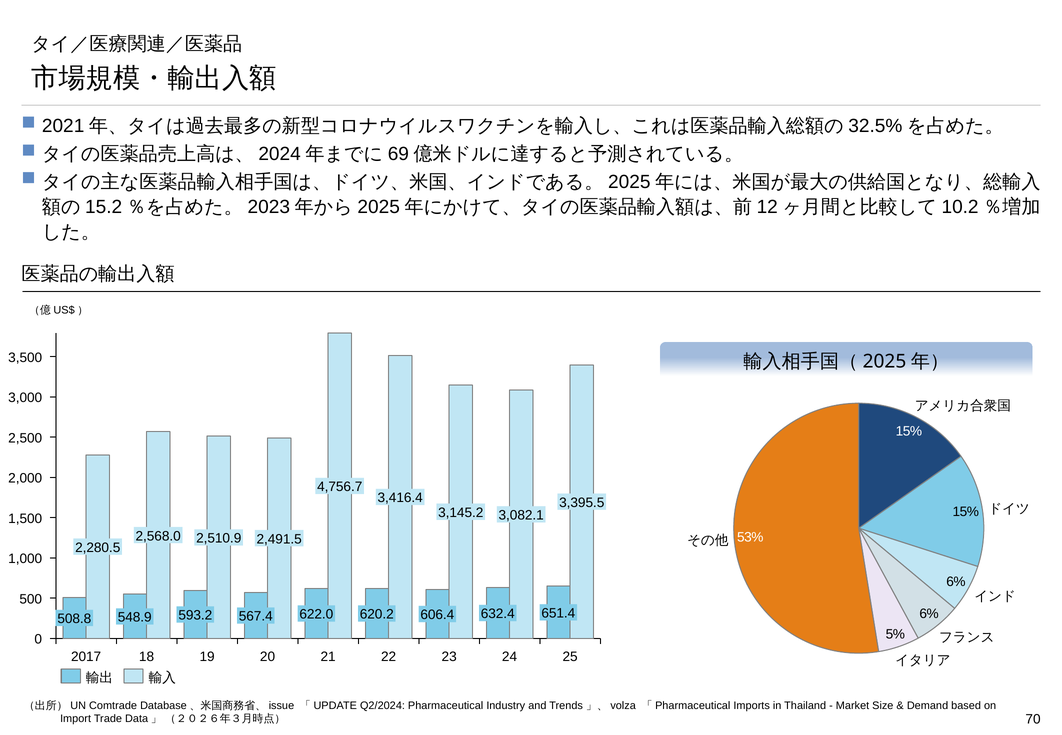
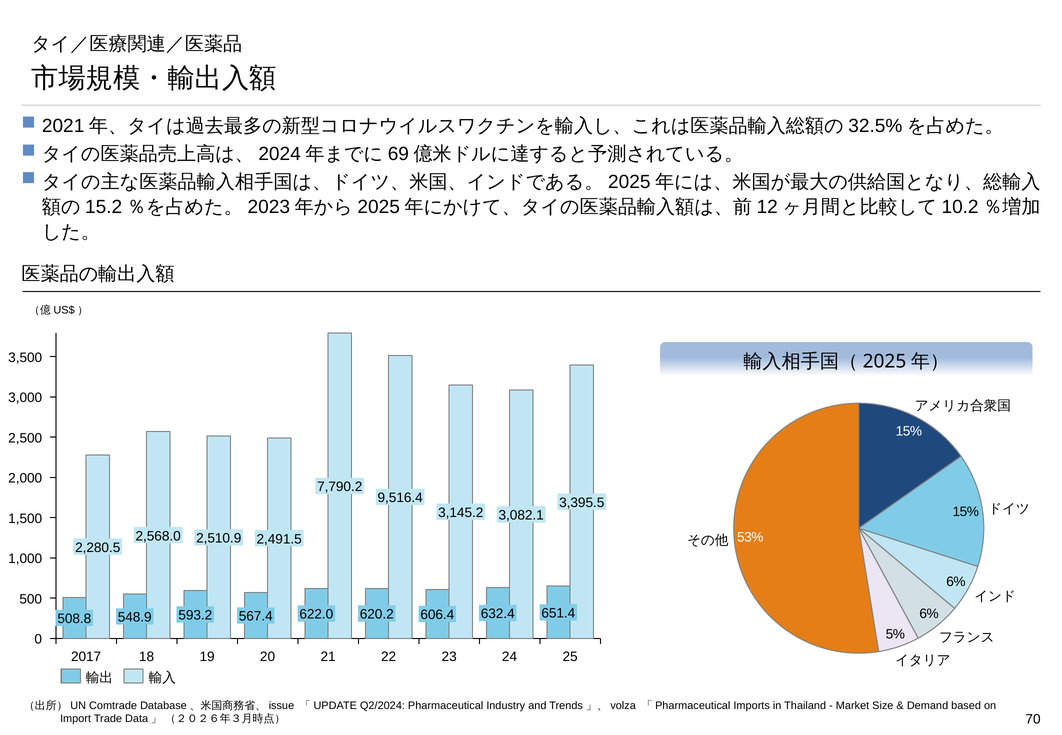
4,756.7: 4,756.7 -> 7,790.2
3,416.4: 3,416.4 -> 9,516.4
